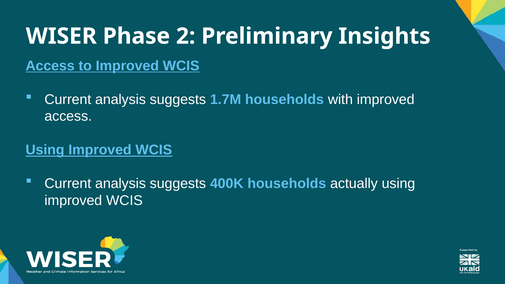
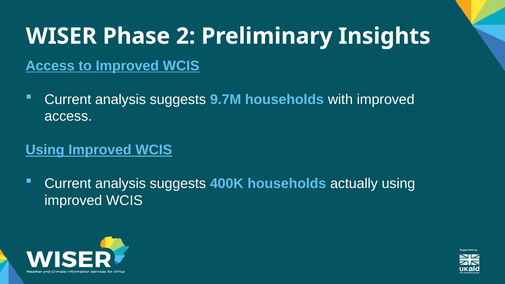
1.7M: 1.7M -> 9.7M
